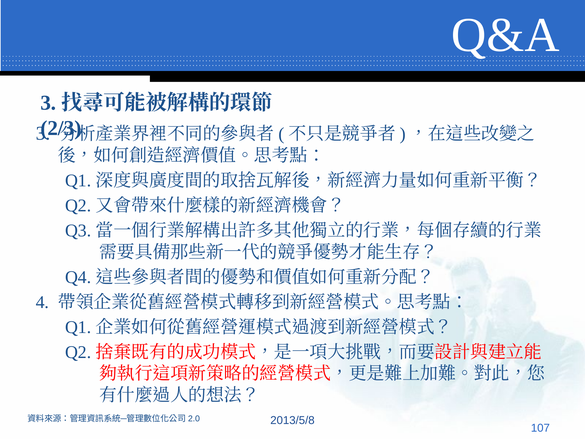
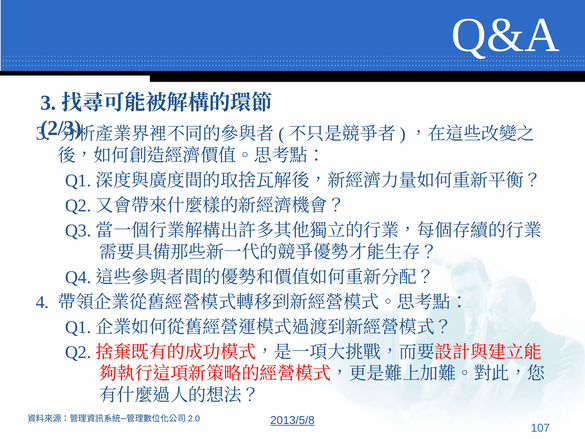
2013/5/8 underline: none -> present
